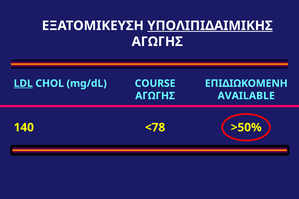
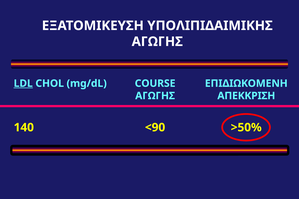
ΥΠΟΛΙΠΙΔΑΙΜΙΚΗΣ underline: present -> none
AVAILABLE: AVAILABLE -> ΑΠΕΚΚΡΙΣΗ
<78: <78 -> <90
